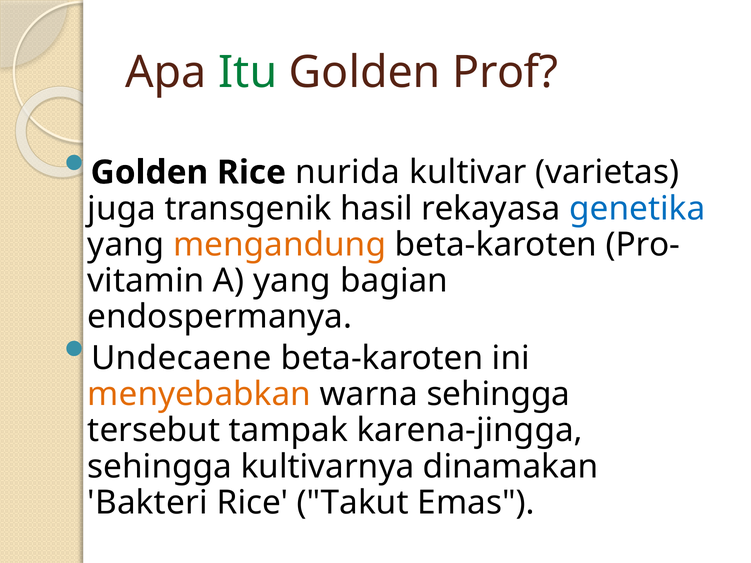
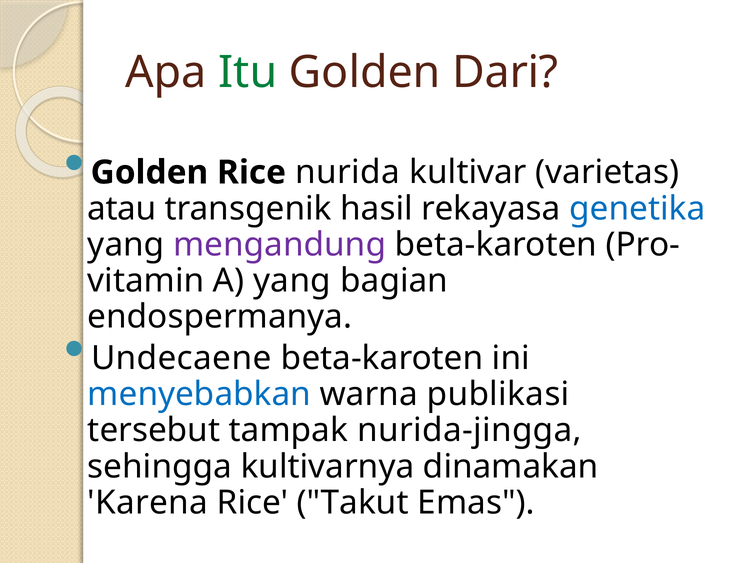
Prof: Prof -> Dari
juga: juga -> atau
mengandung colour: orange -> purple
menyebabkan colour: orange -> blue
warna sehingga: sehingga -> publikasi
karena-jingga: karena-jingga -> nurida-jingga
Bakteri: Bakteri -> Karena
